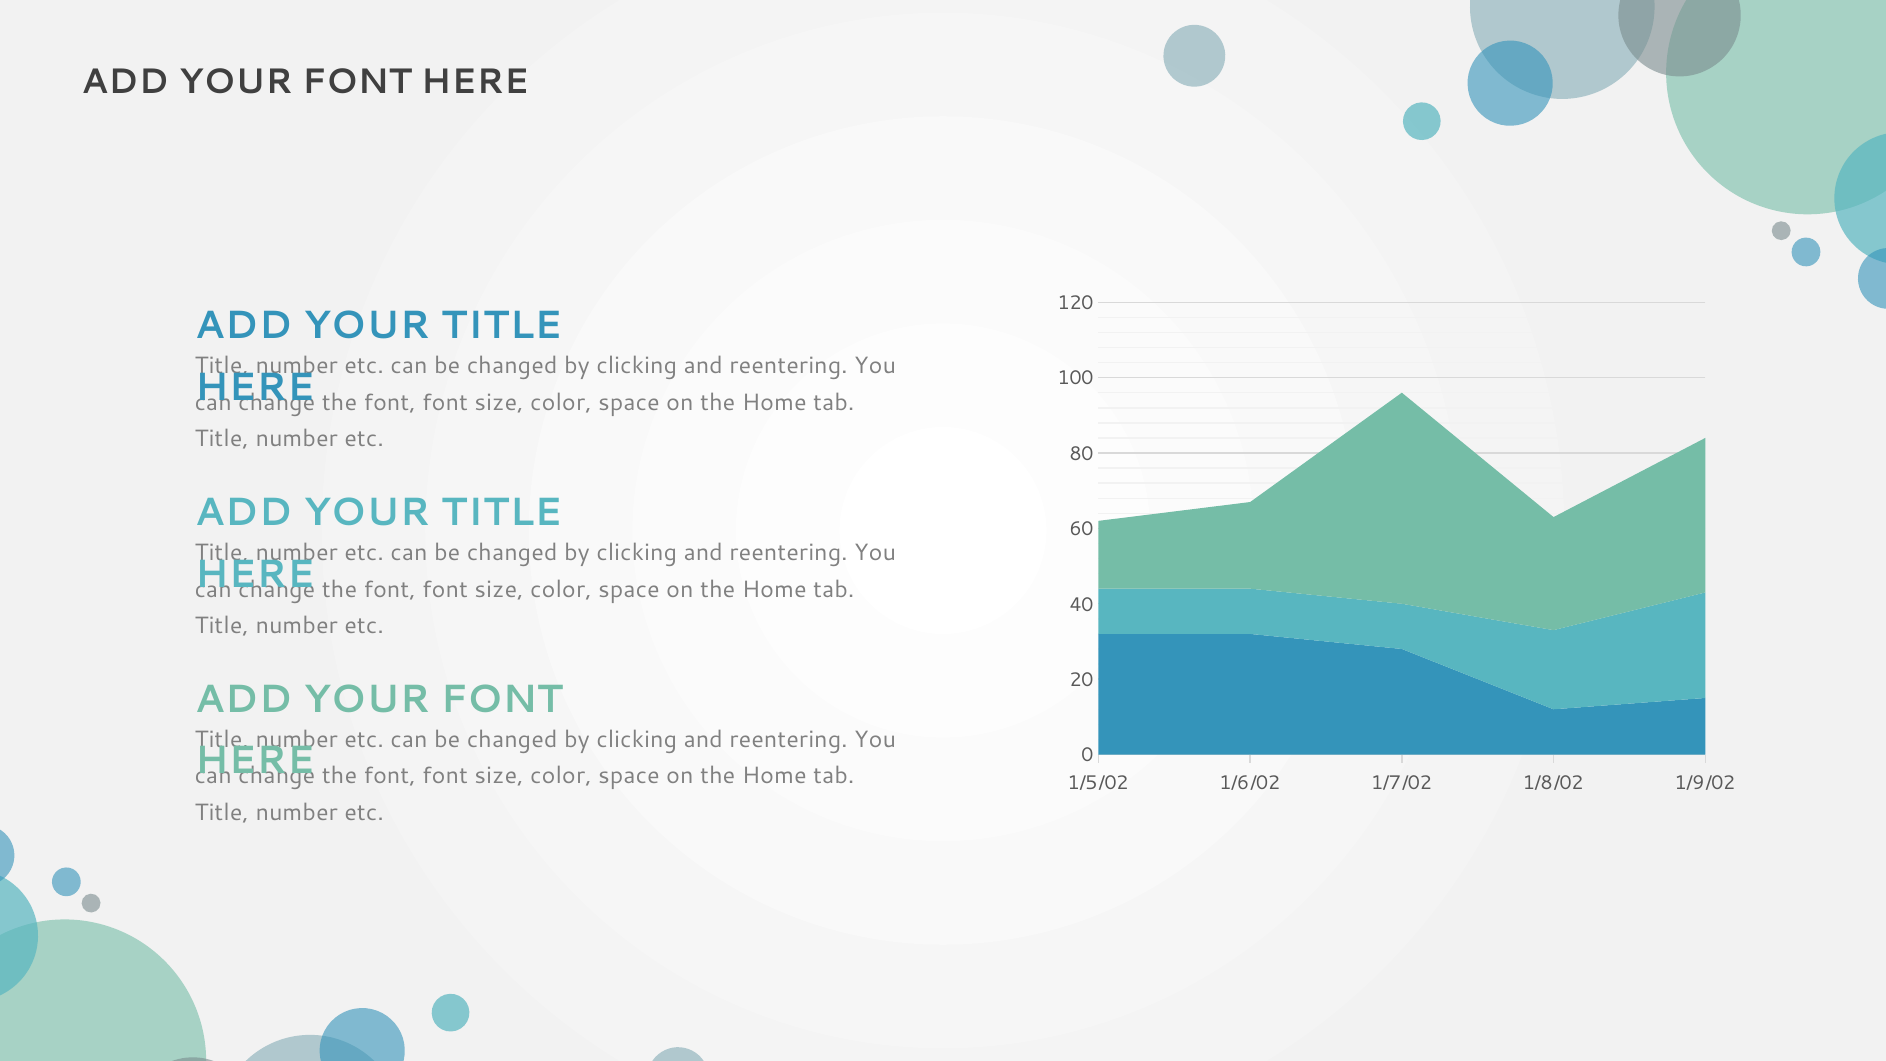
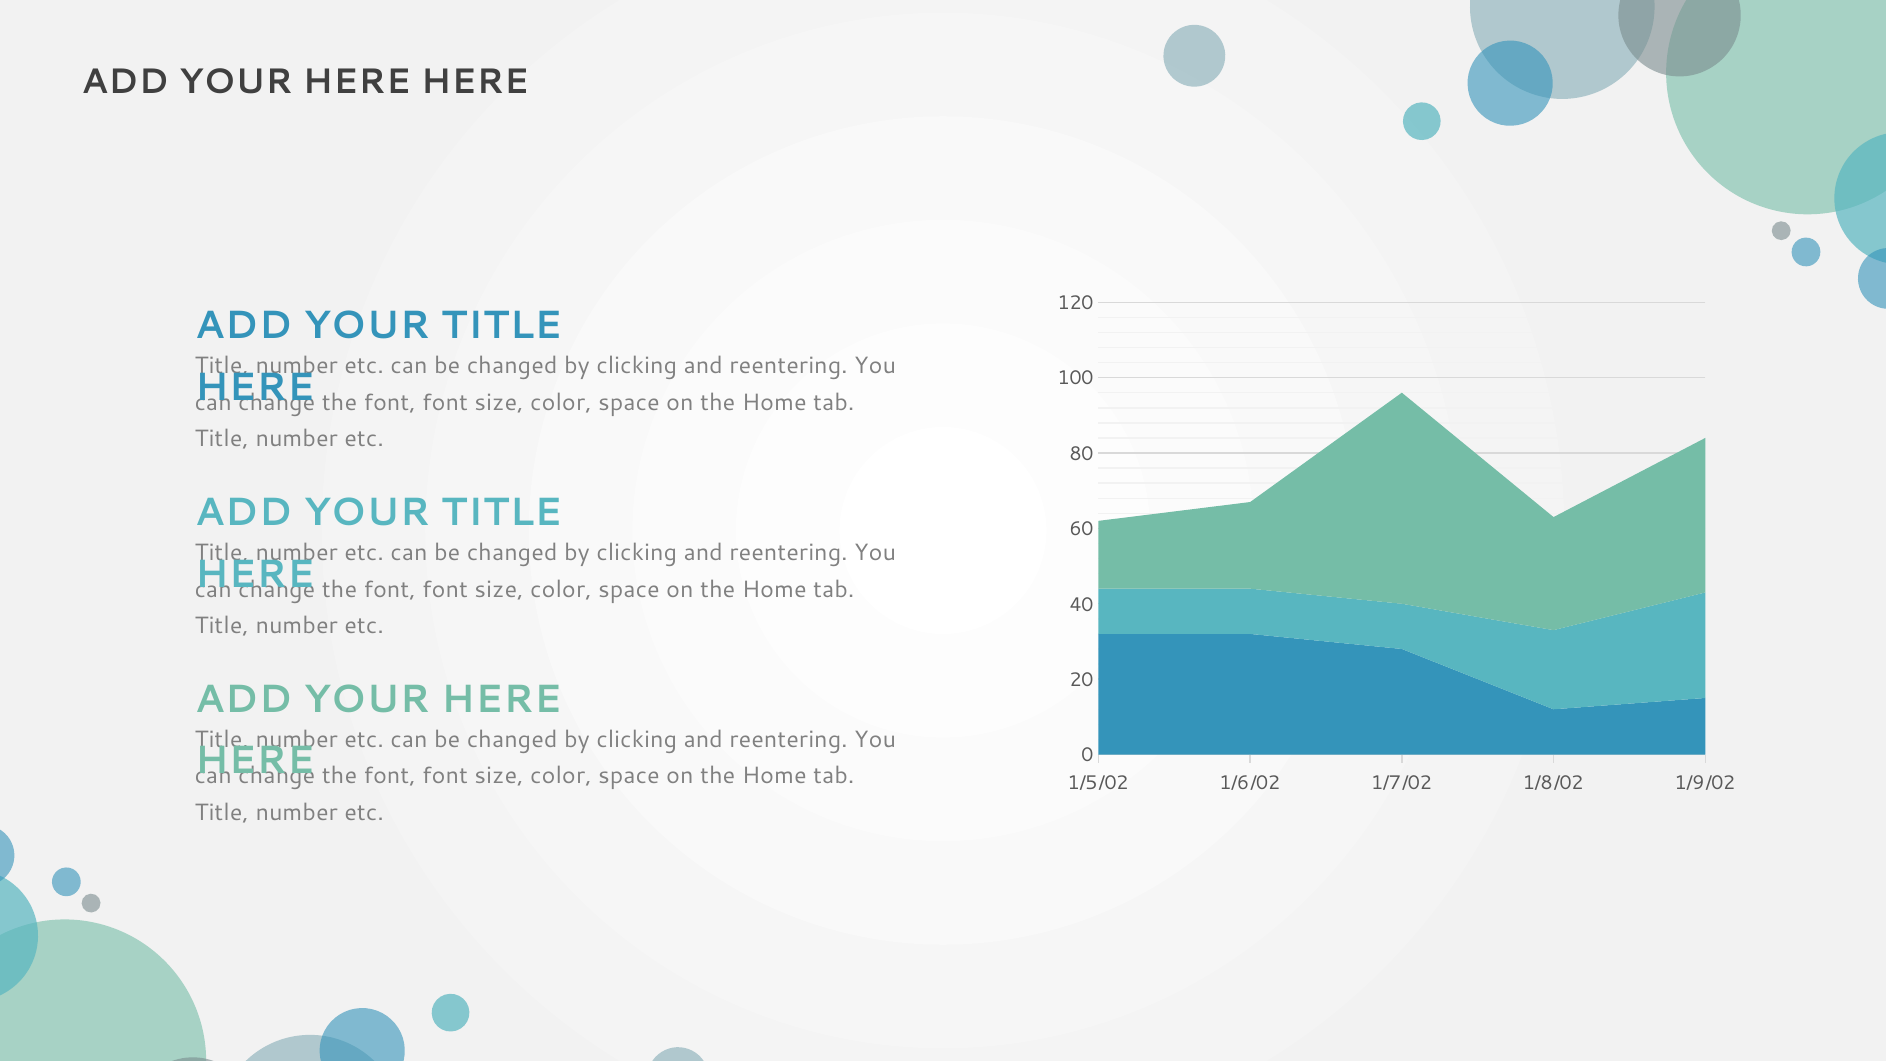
FONT at (357, 82): FONT -> HERE
FONT at (502, 699): FONT -> HERE
